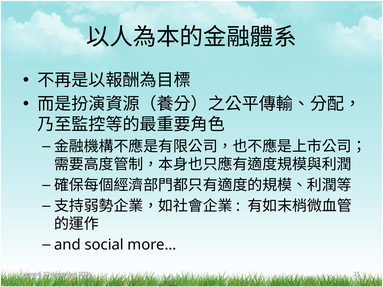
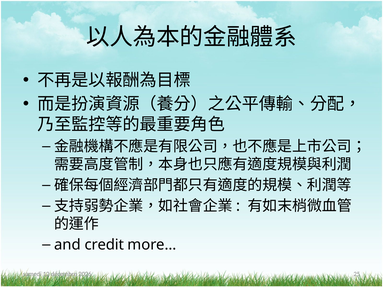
social: social -> credit
